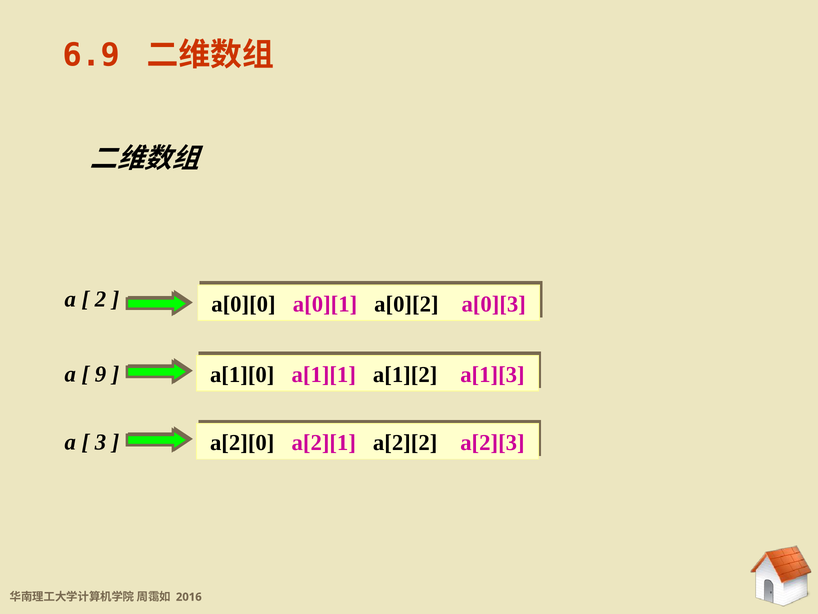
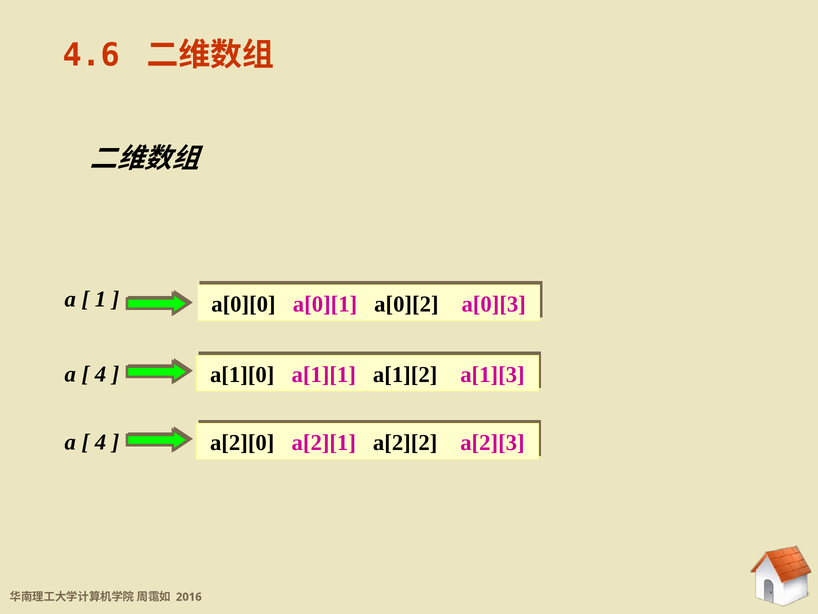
6.9: 6.9 -> 4.6
2: 2 -> 1
9 at (100, 374): 9 -> 4
3 at (100, 442): 3 -> 4
